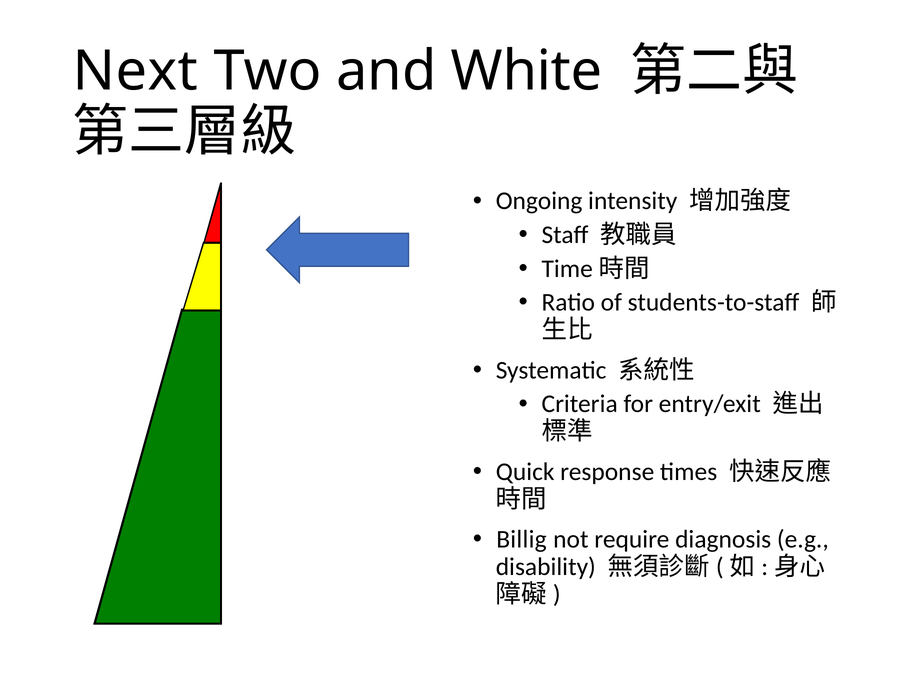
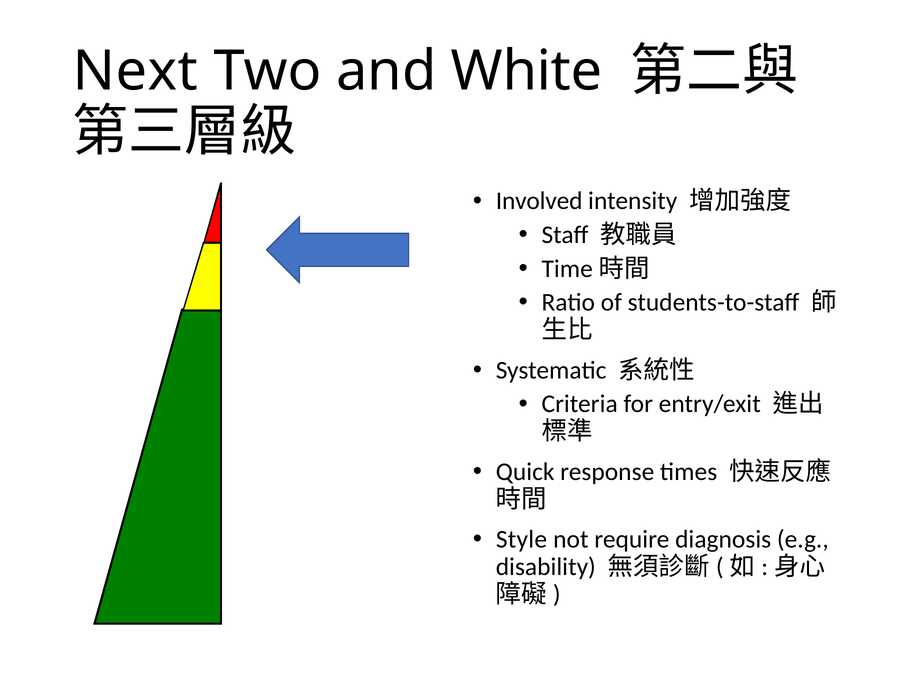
Ongoing: Ongoing -> Involved
Billig: Billig -> Style
